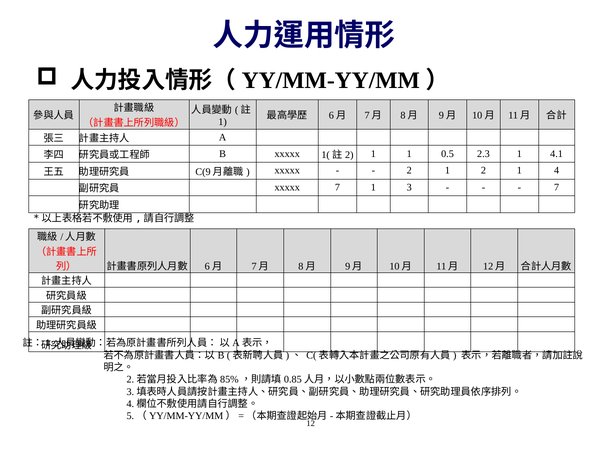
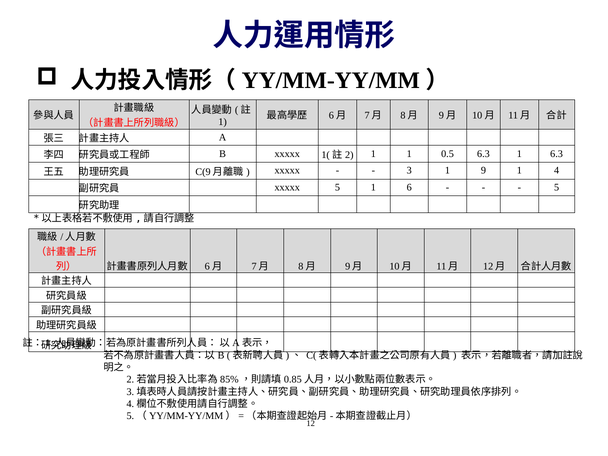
0.5 2.3: 2.3 -> 6.3
1 4.1: 4.1 -> 6.3
2 at (409, 171): 2 -> 3
1 2: 2 -> 9
xxxxx 7: 7 -> 5
3: 3 -> 6
7 at (557, 188): 7 -> 5
